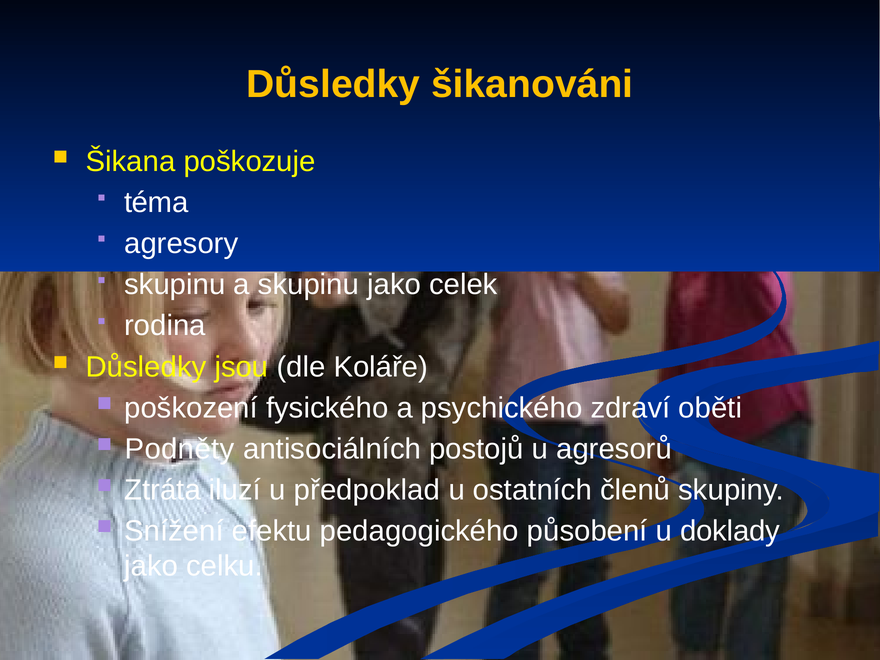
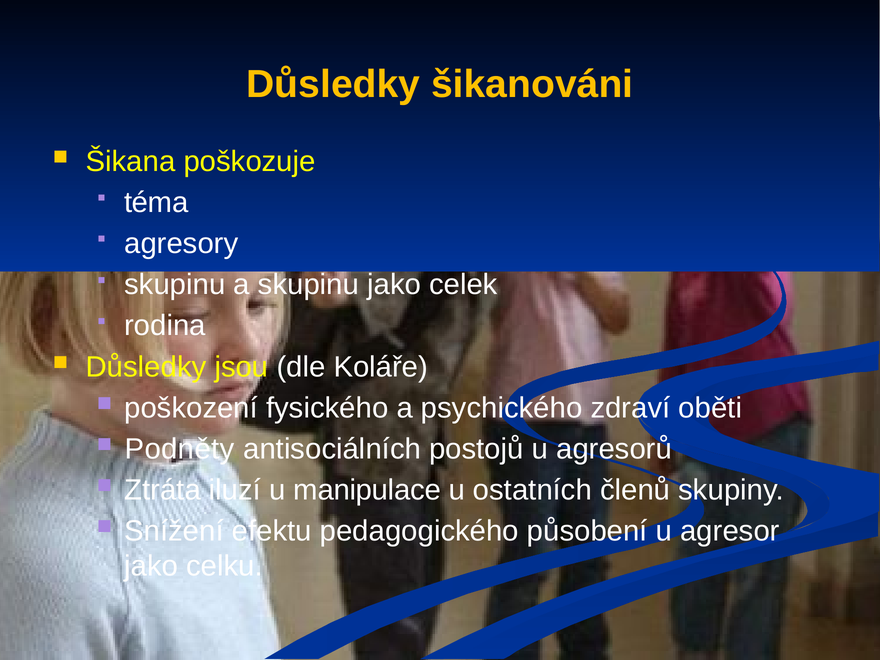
předpoklad: předpoklad -> manipulace
doklady: doklady -> agresor
